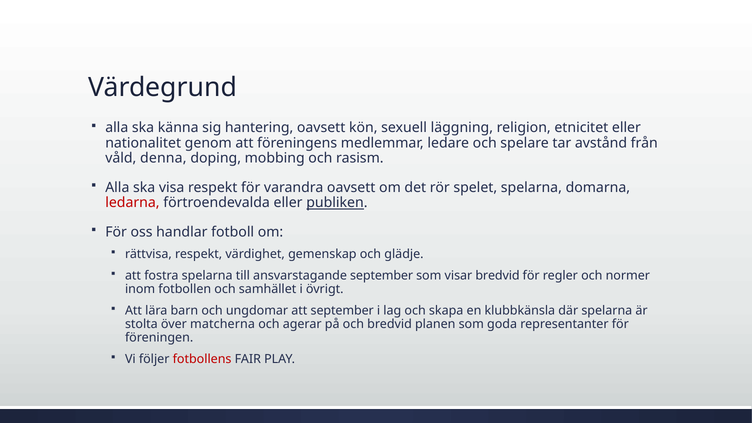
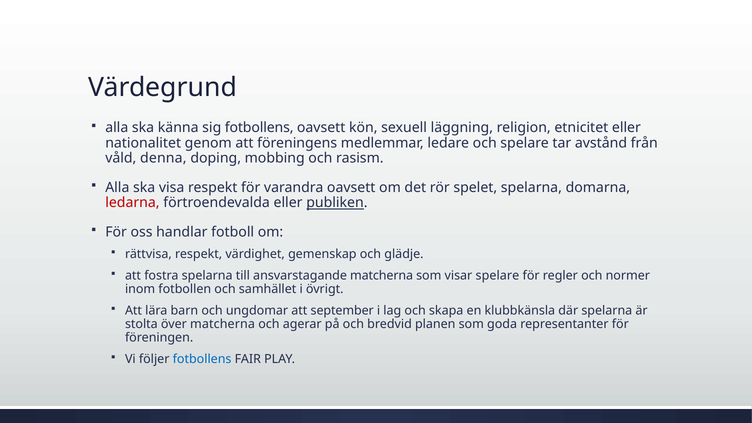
sig hantering: hantering -> fotbollens
ansvarstagande september: september -> matcherna
visar bredvid: bredvid -> spelare
fotbollens at (202, 359) colour: red -> blue
